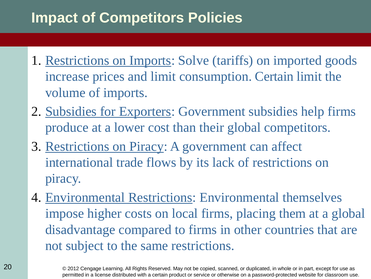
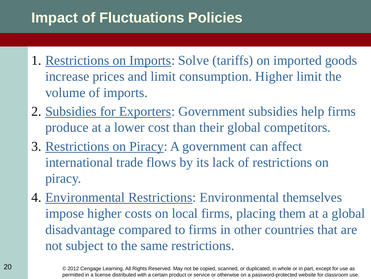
of Competitors: Competitors -> Fluctuations
consumption Certain: Certain -> Higher
